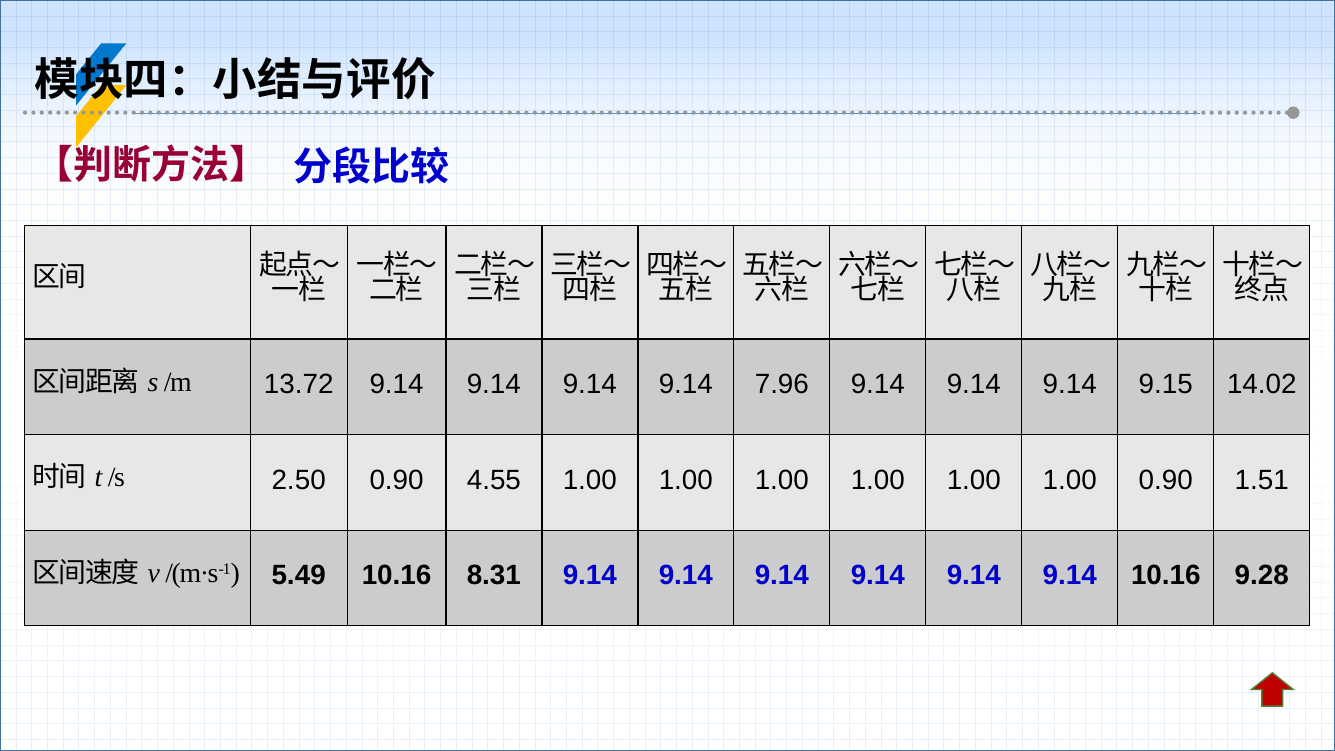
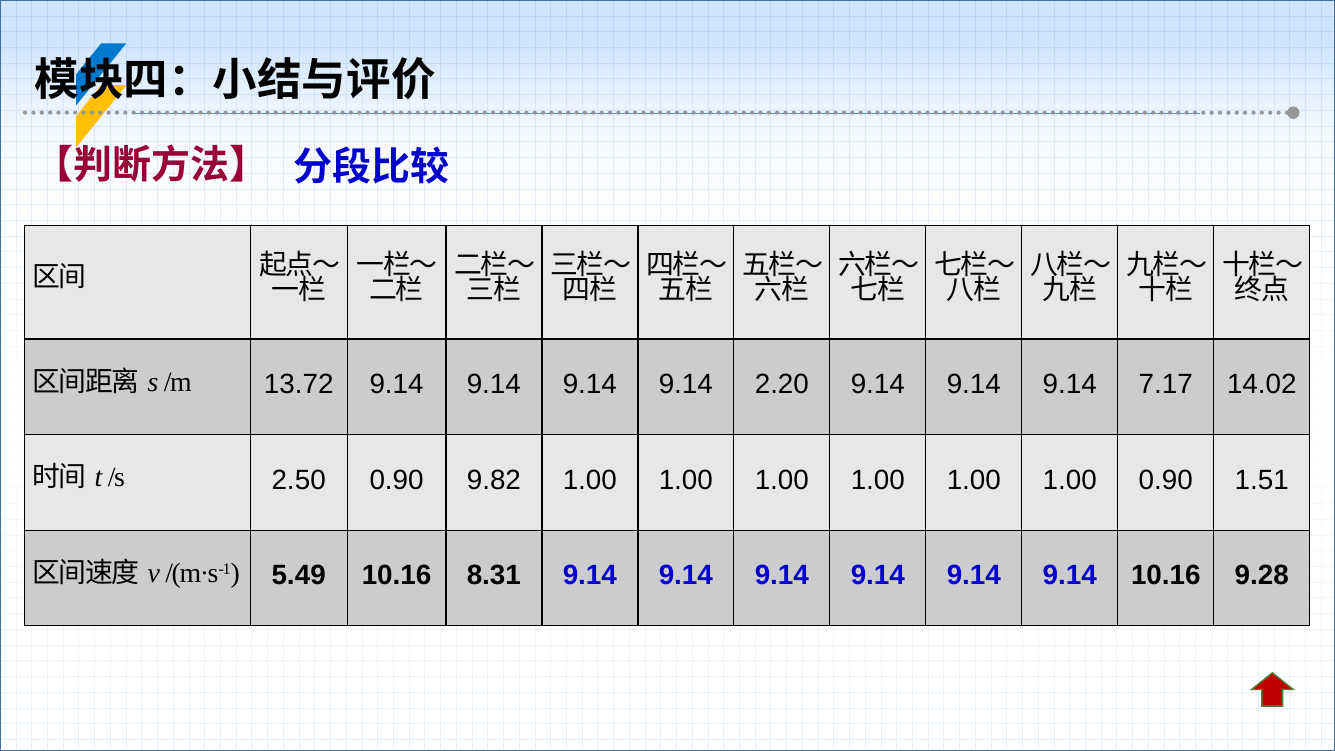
7.96: 7.96 -> 2.20
9.15: 9.15 -> 7.17
4.55: 4.55 -> 9.82
